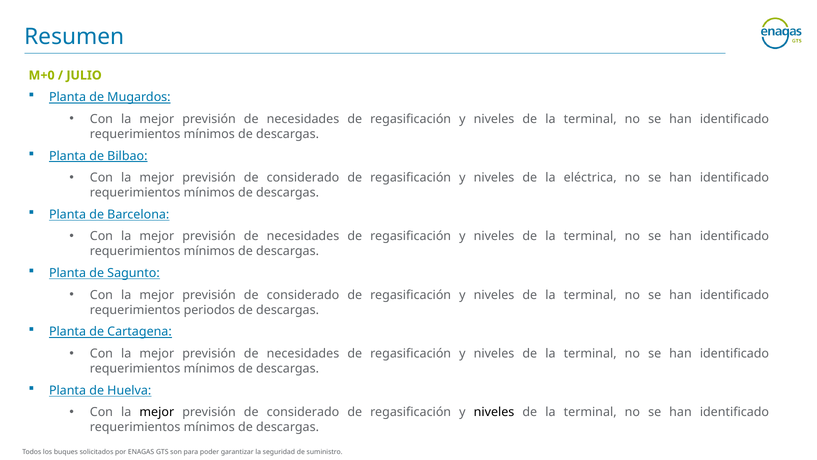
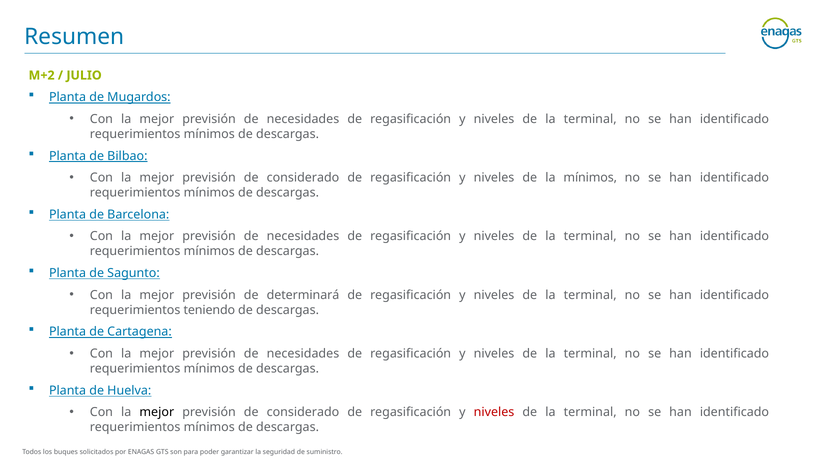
M+0: M+0 -> M+2
la eléctrica: eléctrica -> mínimos
considerado at (303, 295): considerado -> determinará
periodos: periodos -> teniendo
niveles at (494, 412) colour: black -> red
